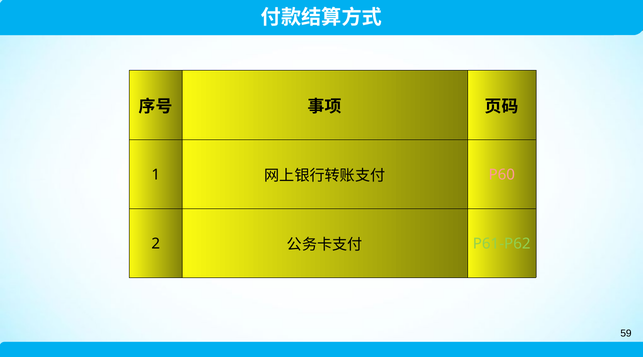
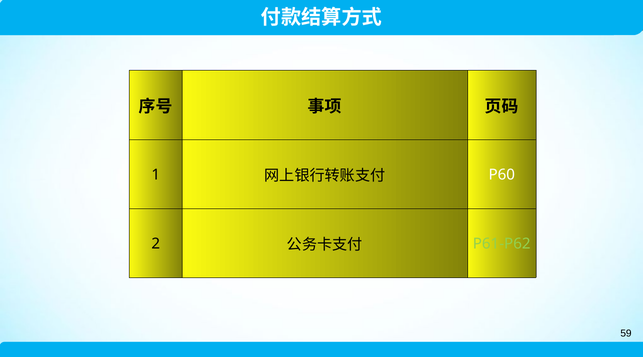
P60 colour: pink -> white
